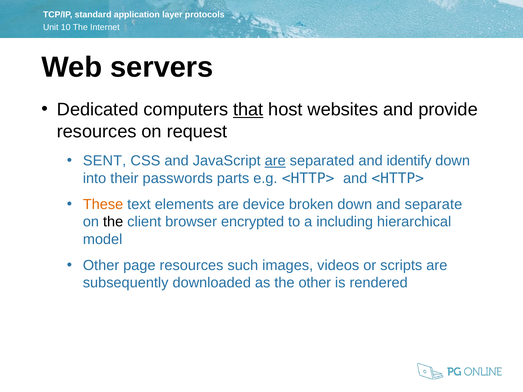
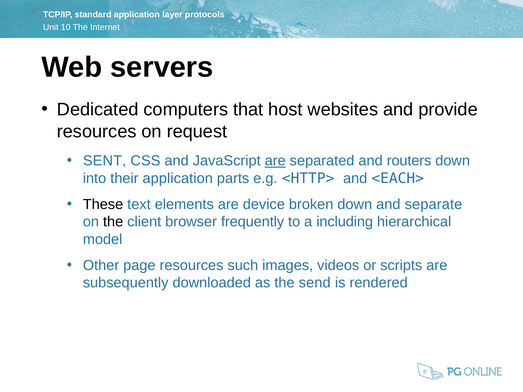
that underline: present -> none
identify: identify -> routers
their passwords: passwords -> application
and <HTTP>: <HTTP> -> <EACH>
These colour: orange -> black
encrypted: encrypted -> frequently
the other: other -> send
